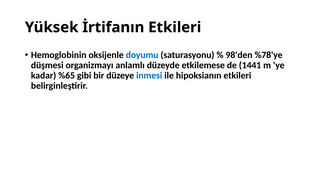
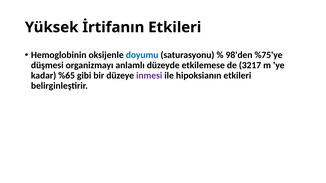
%78'ye: %78'ye -> %75'ye
1441: 1441 -> 3217
inmesi colour: blue -> purple
